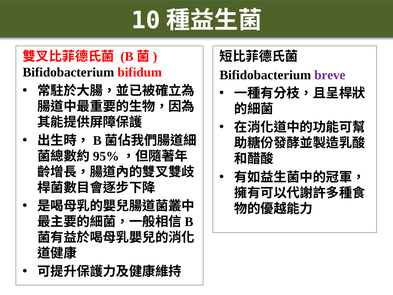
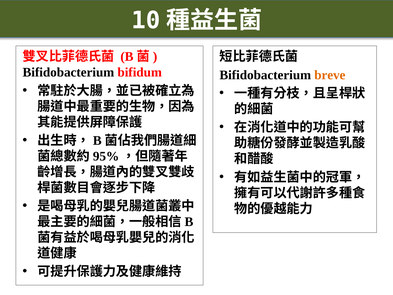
breve colour: purple -> orange
